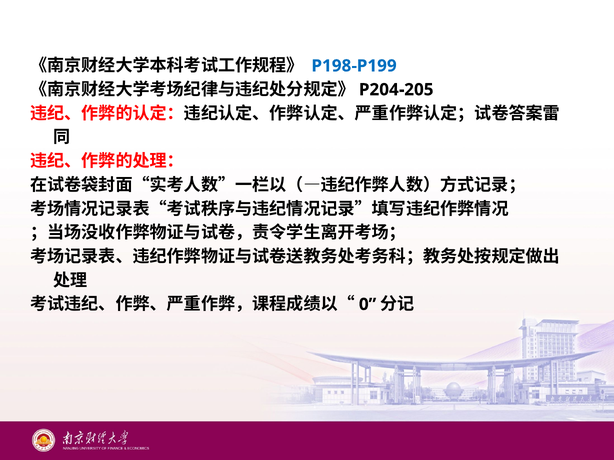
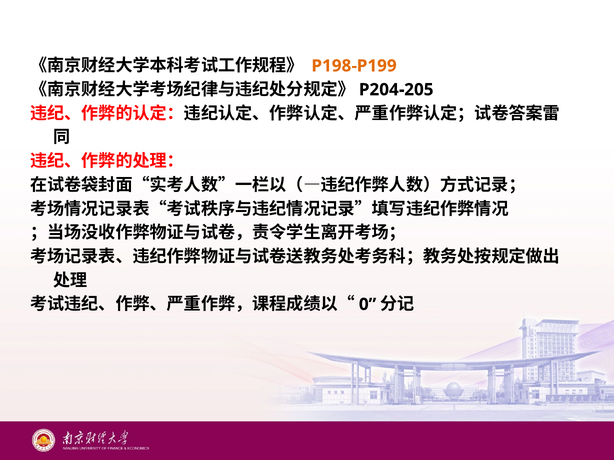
P198-P199 colour: blue -> orange
